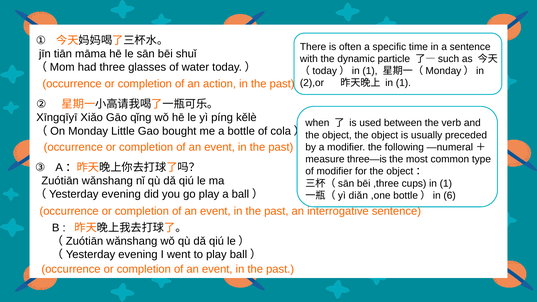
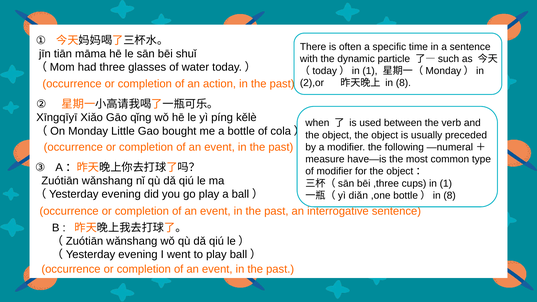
1 at (403, 83): 1 -> 8
three—is: three—is -> have—is
bottle）in 6: 6 -> 8
